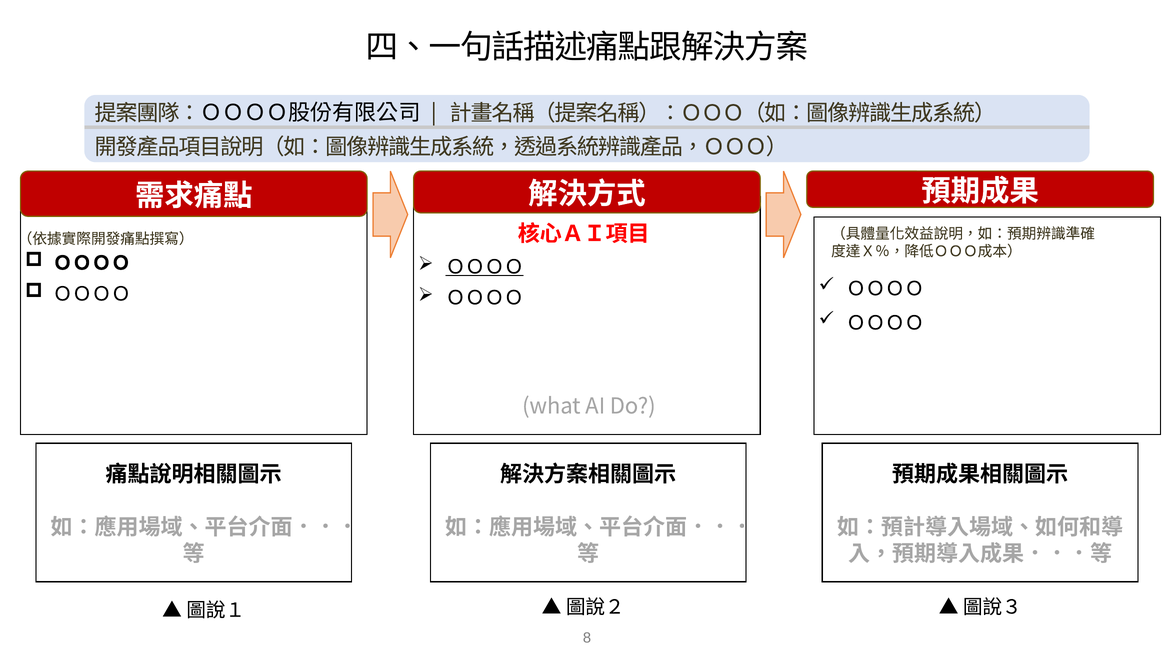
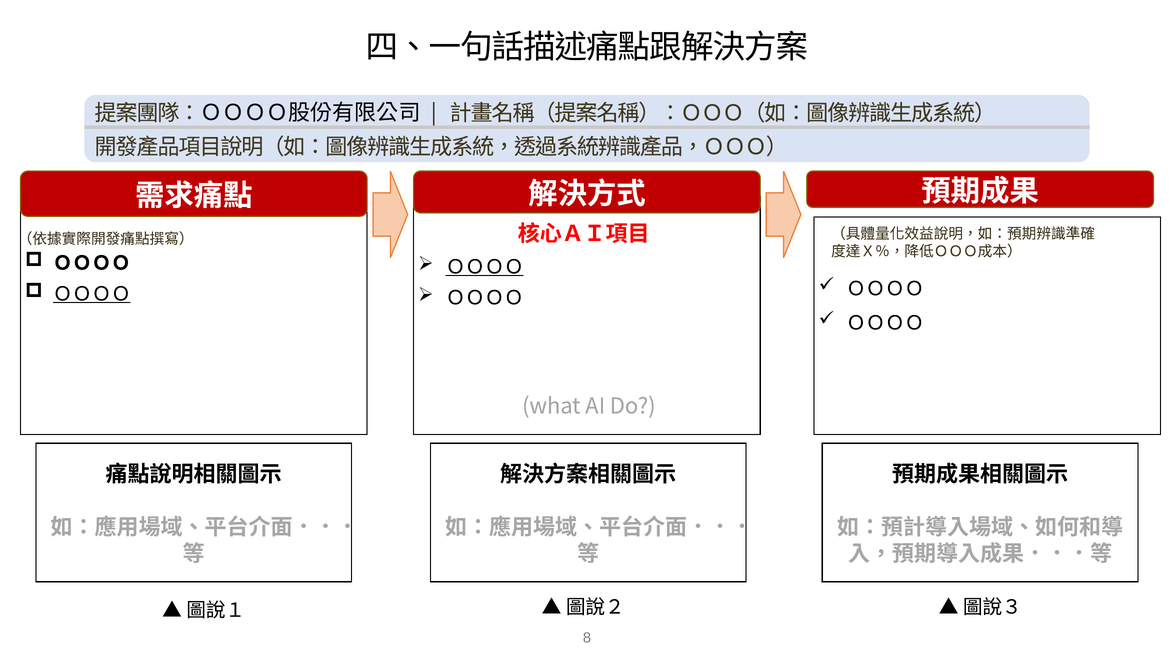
ＯＯＯＯ at (92, 294) underline: none -> present
